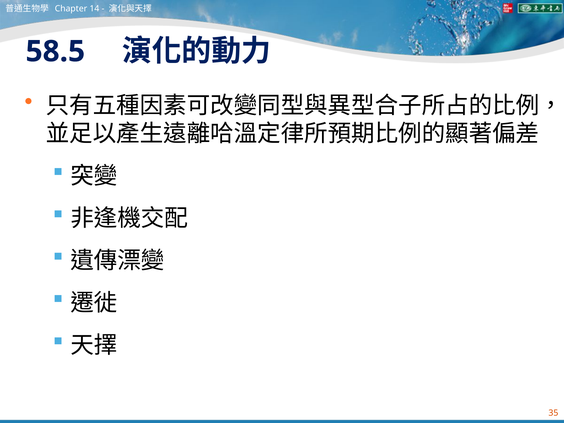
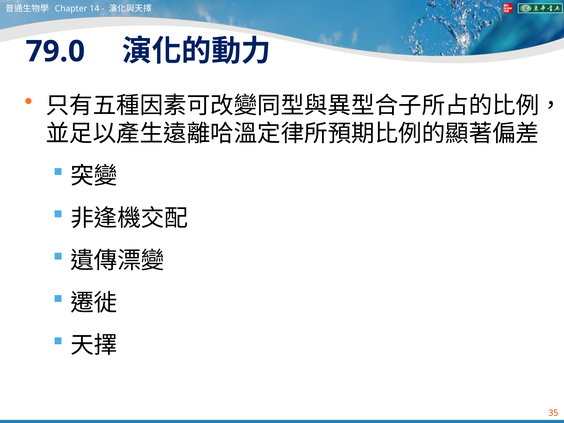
58.5: 58.5 -> 79.0
